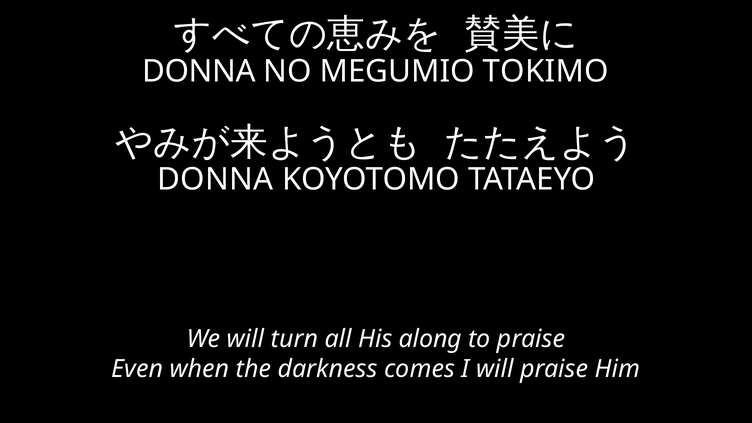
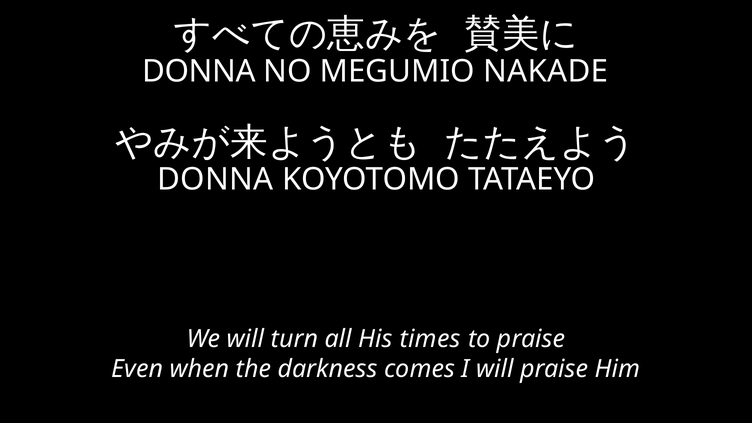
TOKIMO: TOKIMO -> NAKADE
along: along -> times
